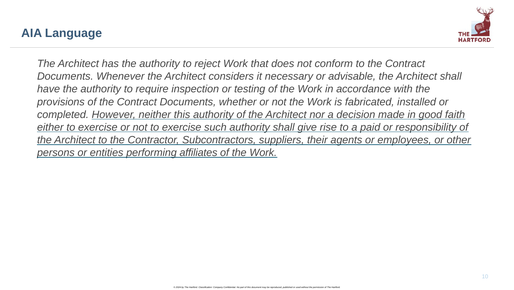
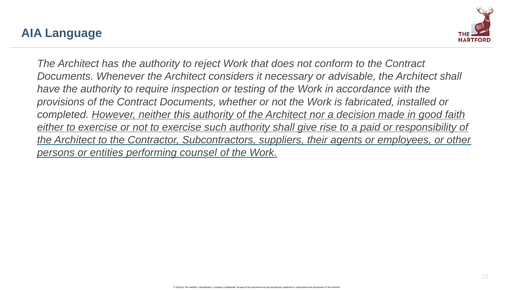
affiliates: affiliates -> counsel
